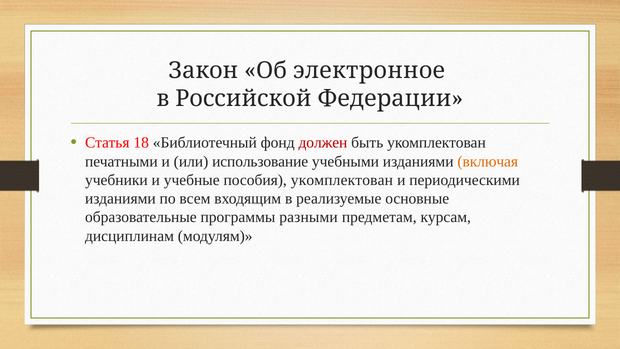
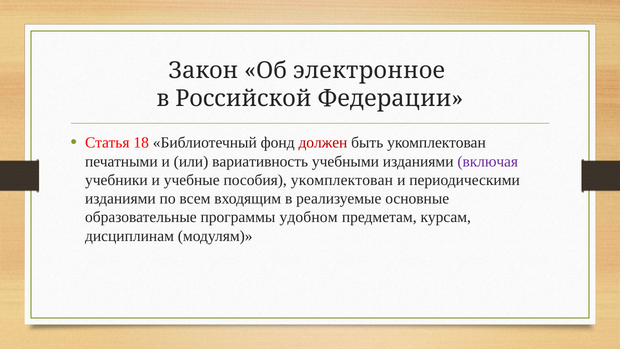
использование: использование -> вариативность
включая colour: orange -> purple
разными: разными -> удобном
